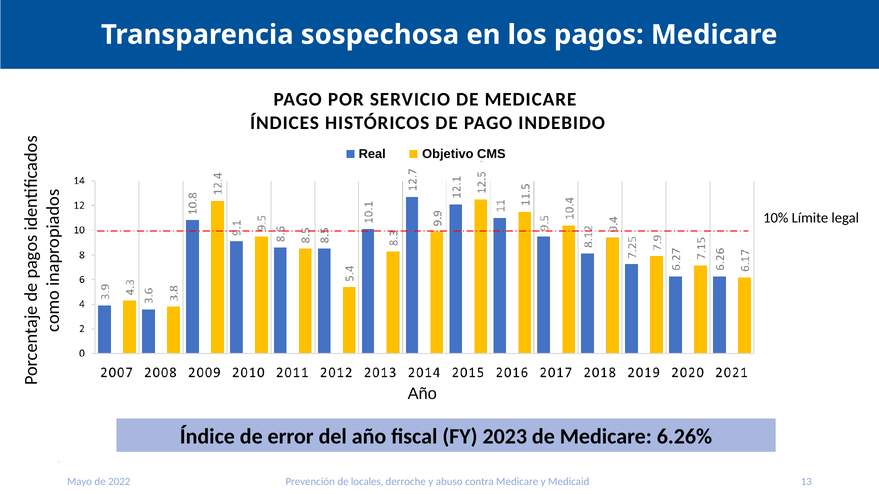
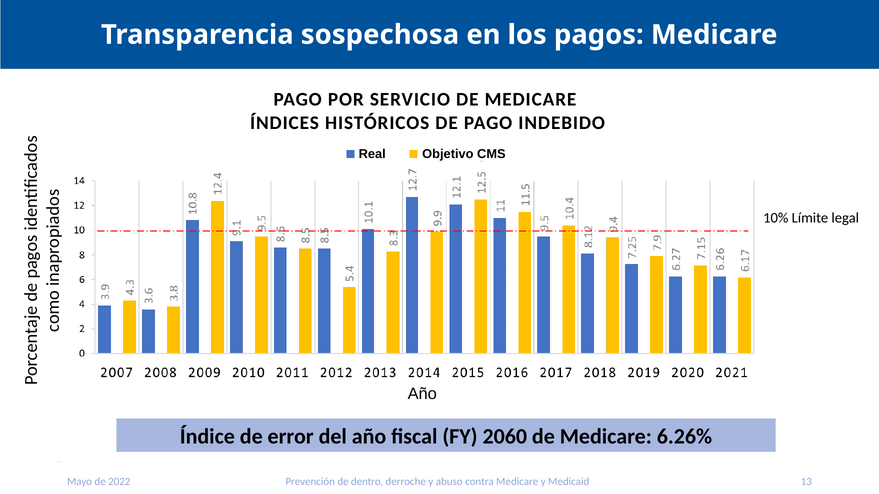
2023: 2023 -> 2060
locales: locales -> dentro
